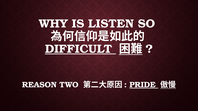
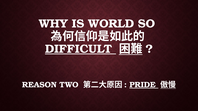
LISTEN: LISTEN -> WORLD
